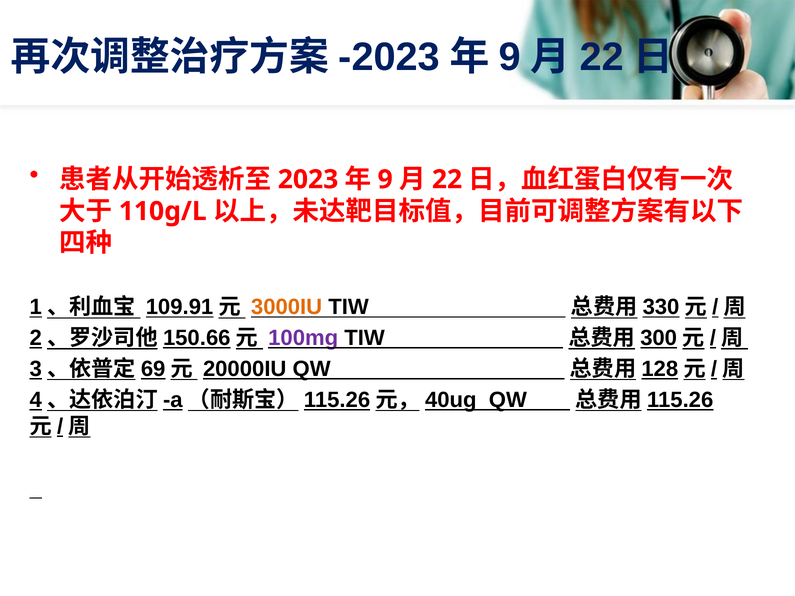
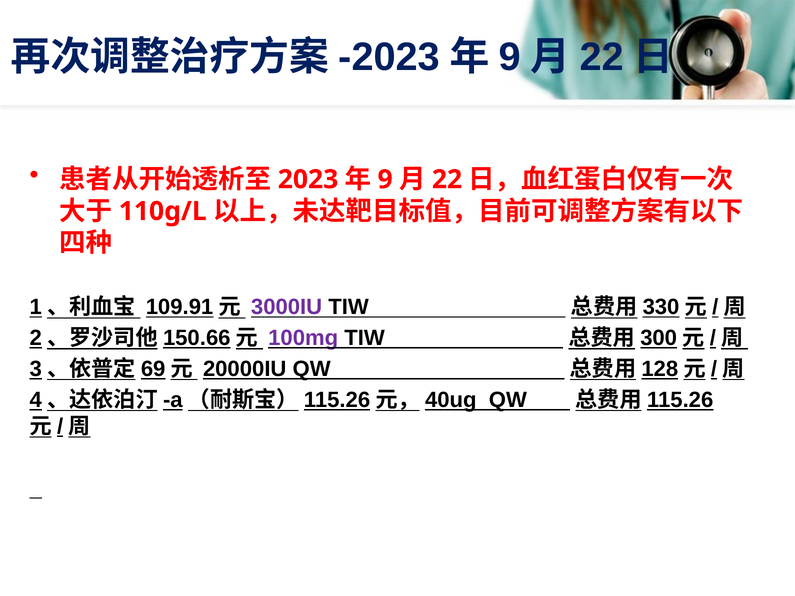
3000IU colour: orange -> purple
